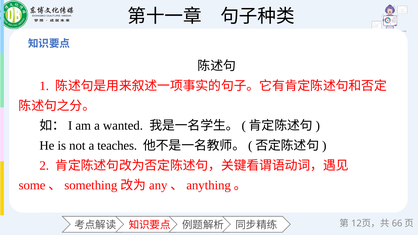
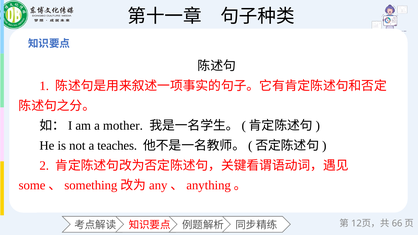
wanted: wanted -> mother
